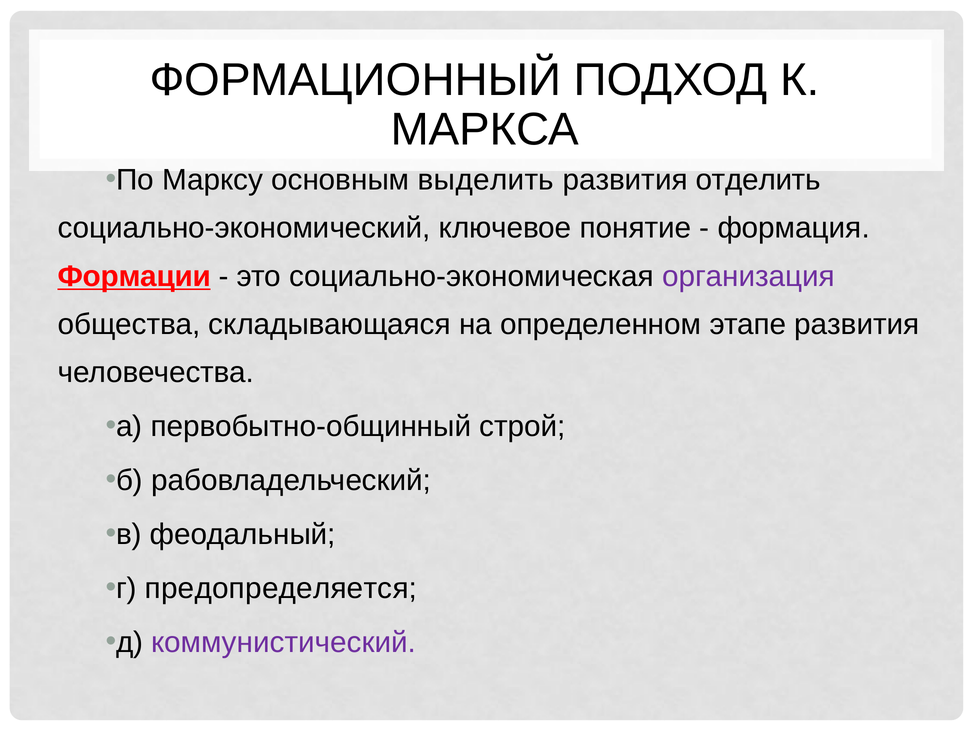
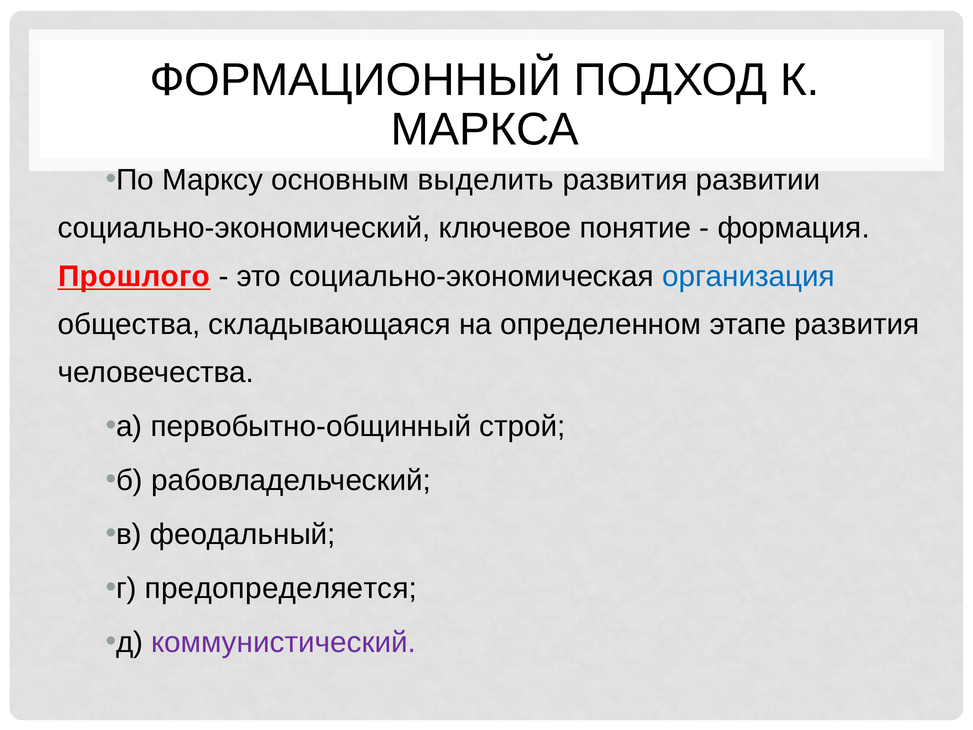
отделить: отделить -> развитии
Формации: Формации -> Прошлого
организация colour: purple -> blue
